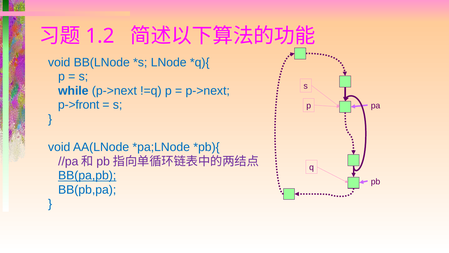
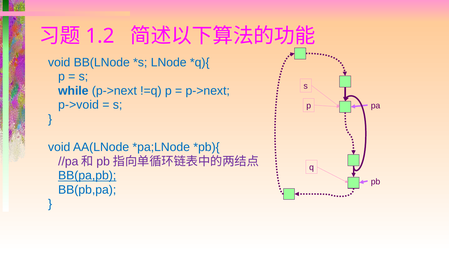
p->front: p->front -> p->void
